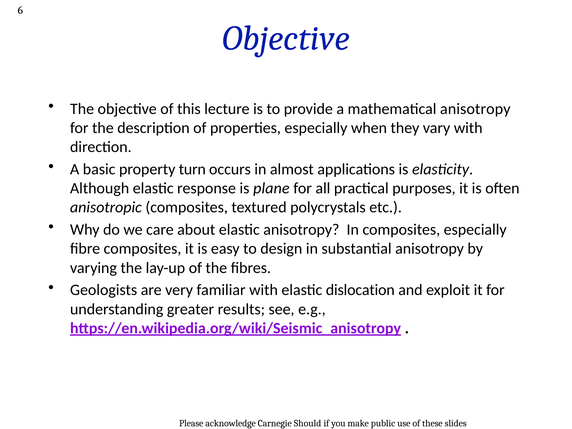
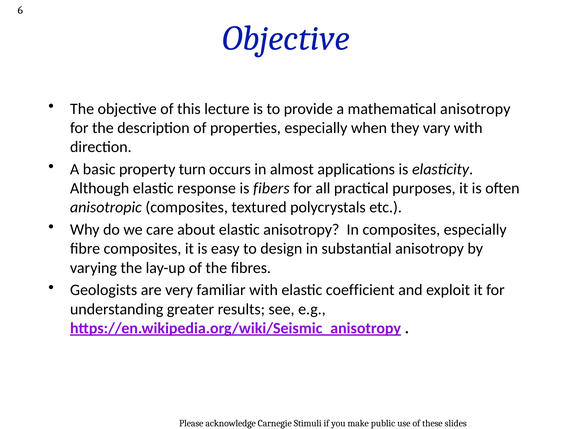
plane: plane -> fibers
dislocation: dislocation -> coefficient
Should: Should -> Stimuli
